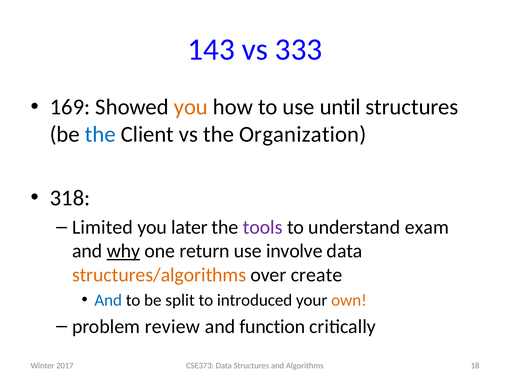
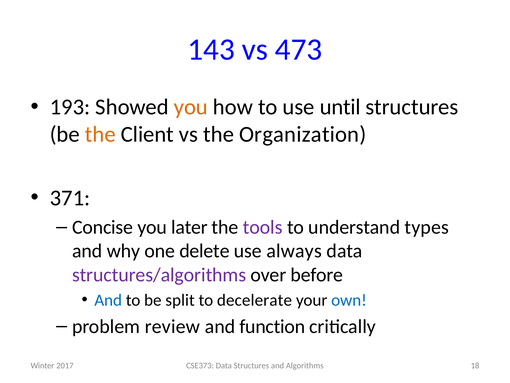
333: 333 -> 473
169: 169 -> 193
the at (100, 134) colour: blue -> orange
318: 318 -> 371
Limited: Limited -> Concise
exam: exam -> types
why underline: present -> none
return: return -> delete
involve: involve -> always
structures/algorithms colour: orange -> purple
create: create -> before
introduced: introduced -> decelerate
own colour: orange -> blue
